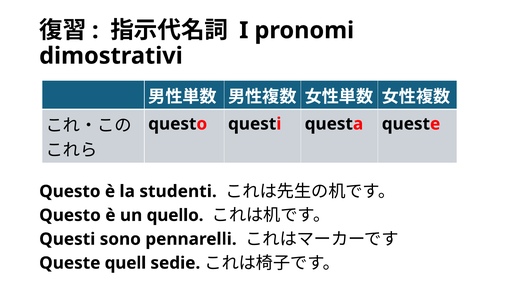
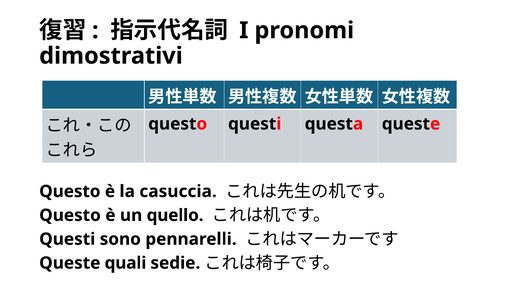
studenti: studenti -> casuccia
quell: quell -> quali
